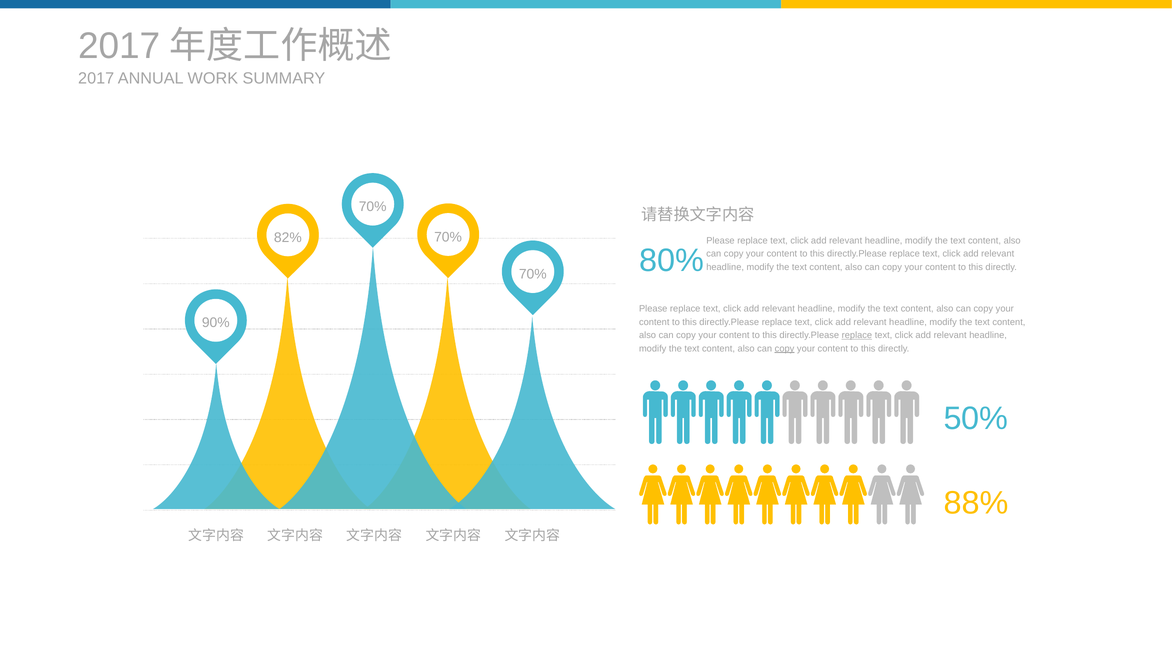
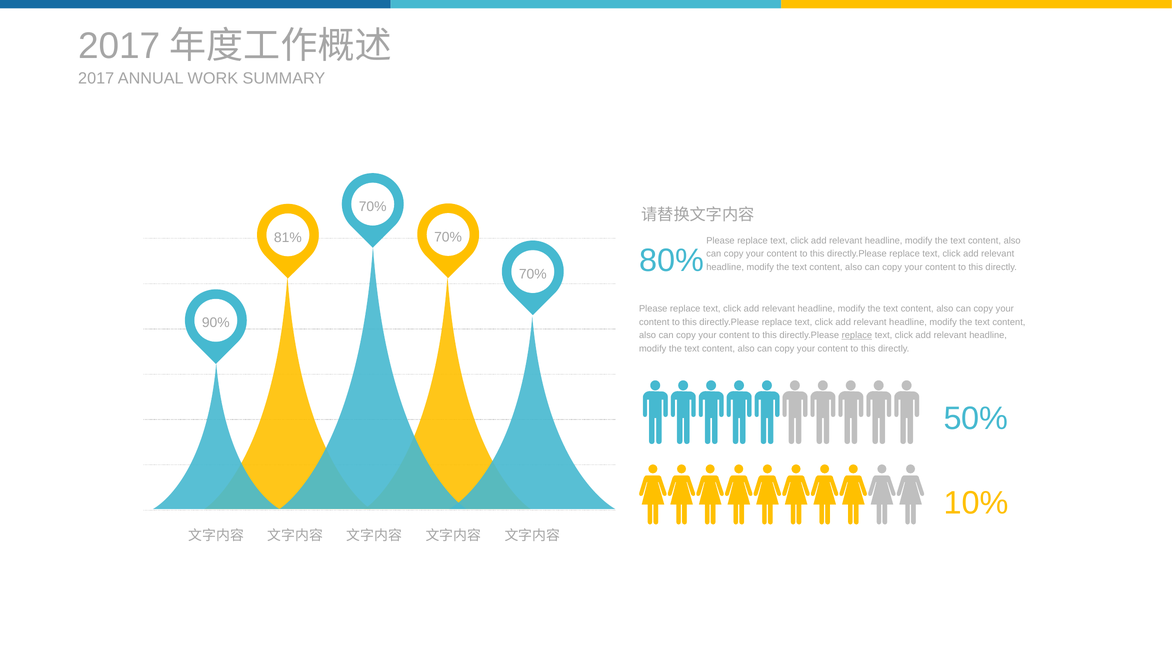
82%: 82% -> 81%
copy at (785, 349) underline: present -> none
88%: 88% -> 10%
